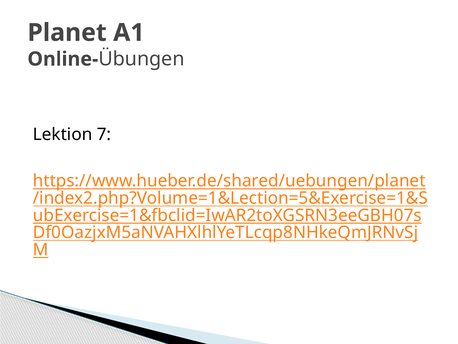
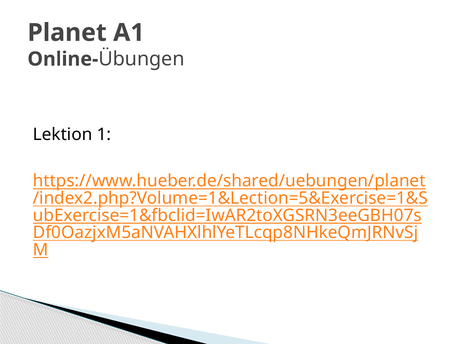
7: 7 -> 1
